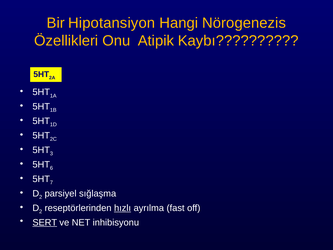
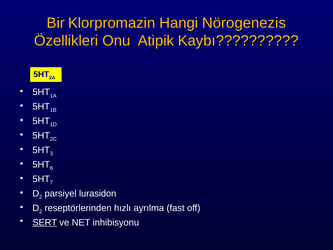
Hipotansiyon: Hipotansiyon -> Klorpromazin
sığlaşma: sığlaşma -> lurasidon
hızlı underline: present -> none
